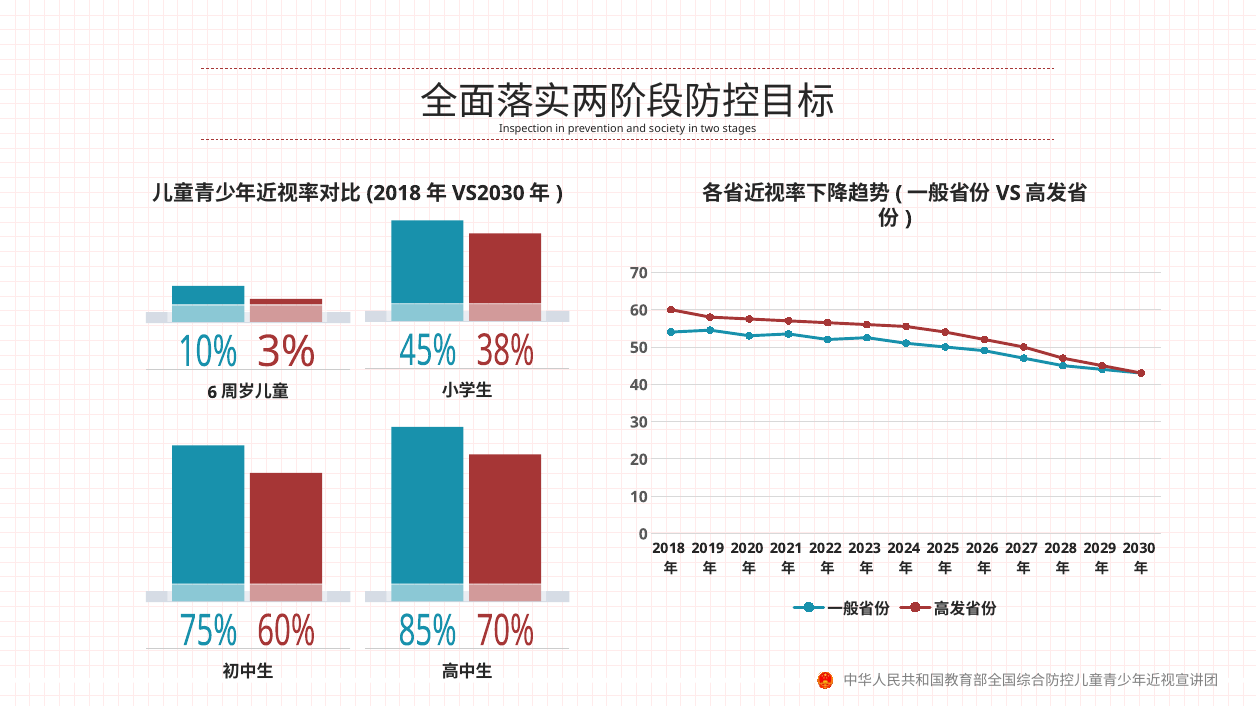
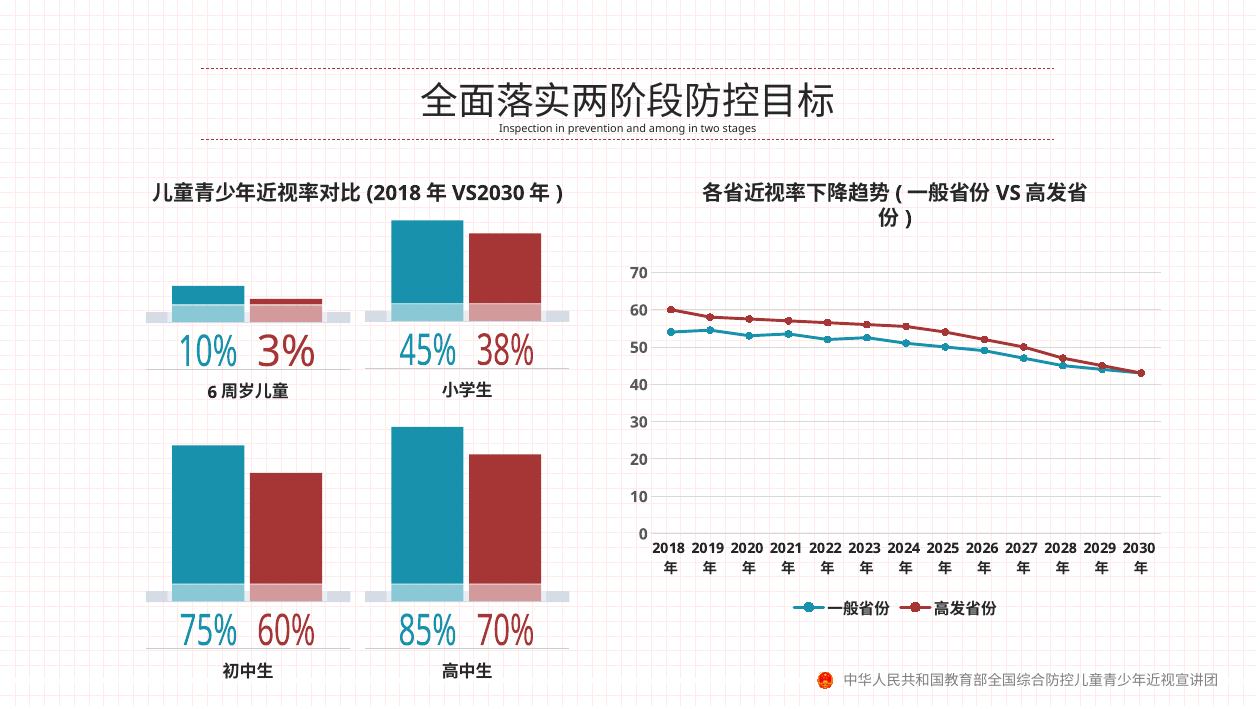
society: society -> among
